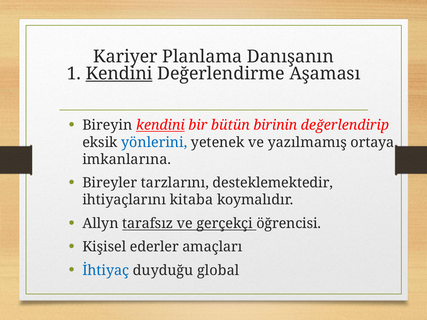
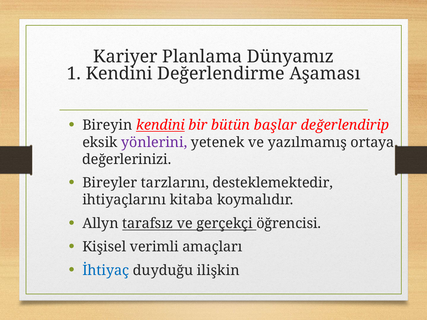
Danışanın: Danışanın -> Dünyamız
Kendini at (119, 74) underline: present -> none
birinin: birinin -> başlar
yönlerini colour: blue -> purple
imkanlarına: imkanlarına -> değerlerinizi
ederler: ederler -> verimli
global: global -> ilişkin
